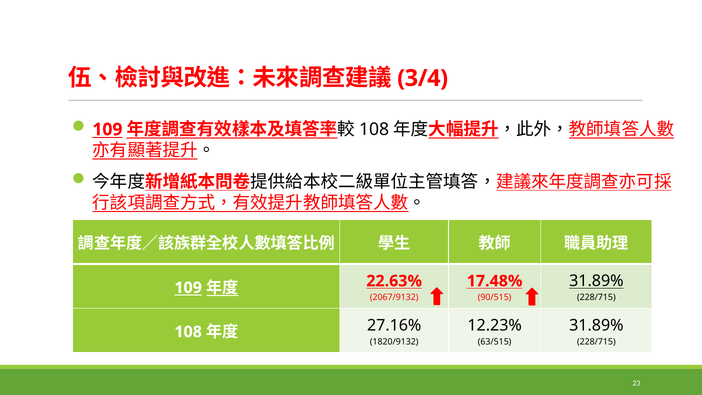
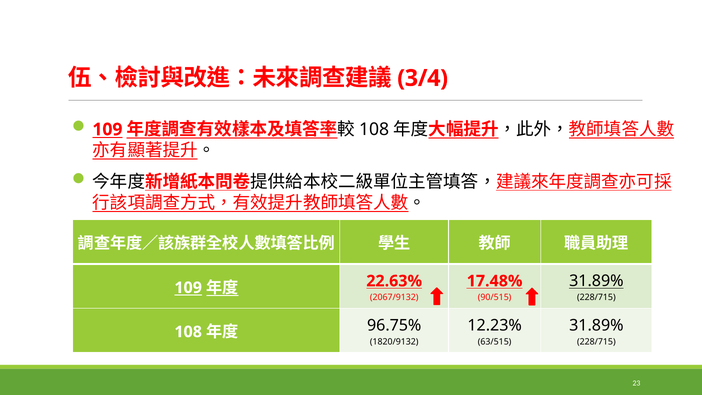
27.16%: 27.16% -> 96.75%
